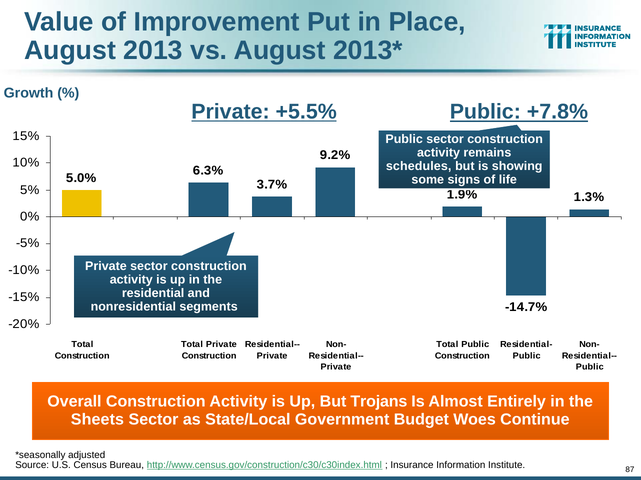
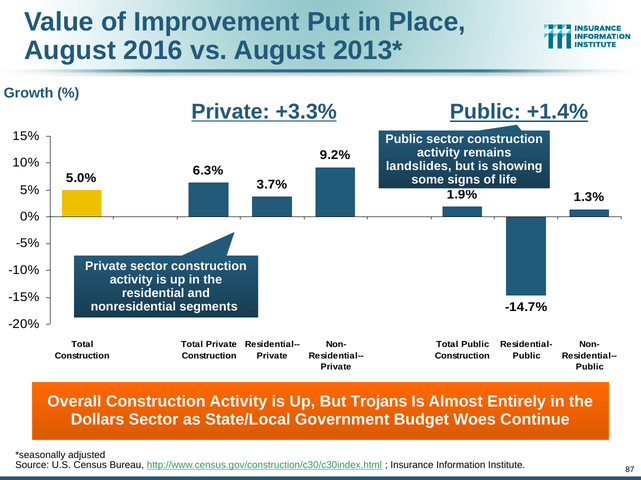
2013: 2013 -> 2016
+5.5%: +5.5% -> +3.3%
+7.8%: +7.8% -> +1.4%
schedules: schedules -> landslides
Sheets: Sheets -> Dollars
